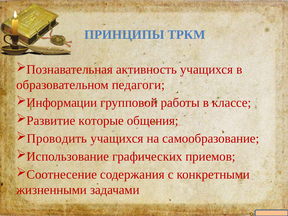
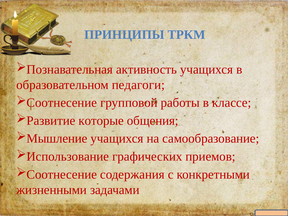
Информации at (62, 103): Информации -> Соотнесение
Проводить: Проводить -> Мышление
